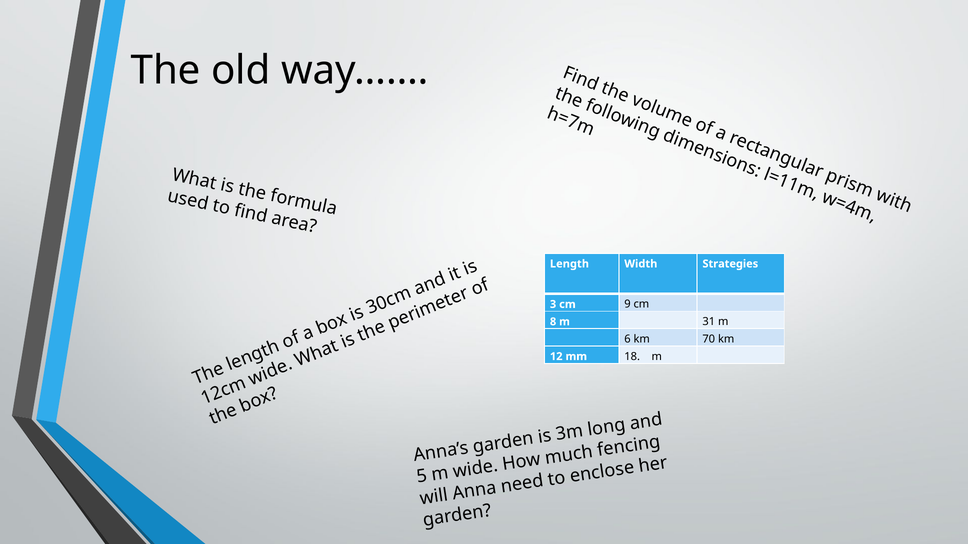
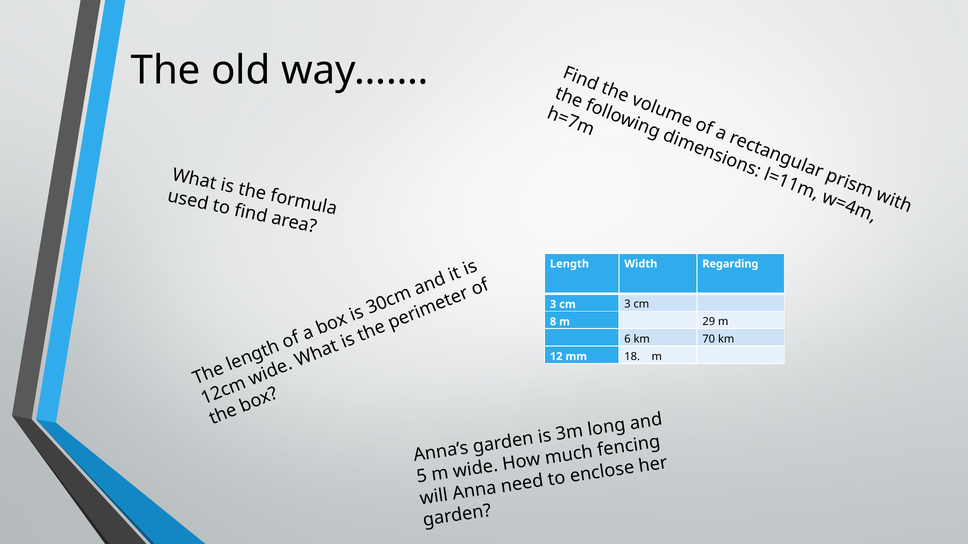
Strategies: Strategies -> Regarding
9 at (627, 305): 9 -> 3
31: 31 -> 29
